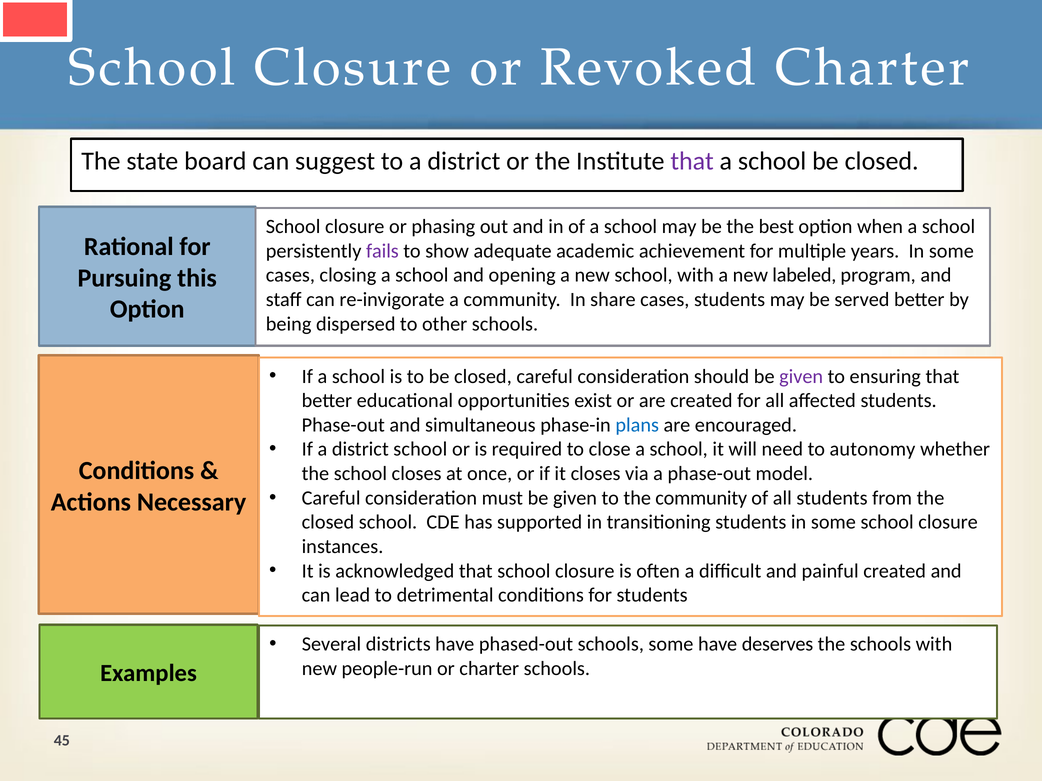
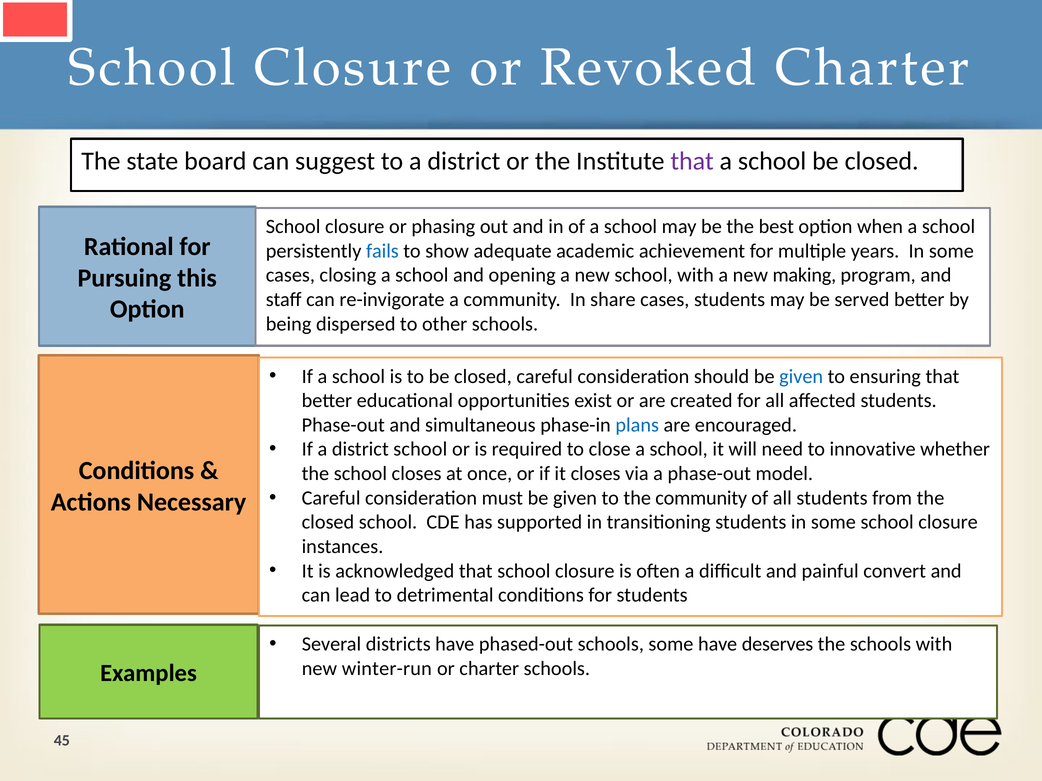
fails colour: purple -> blue
labeled: labeled -> making
given at (801, 377) colour: purple -> blue
autonomy: autonomy -> innovative
painful created: created -> convert
people-run: people-run -> winter-run
